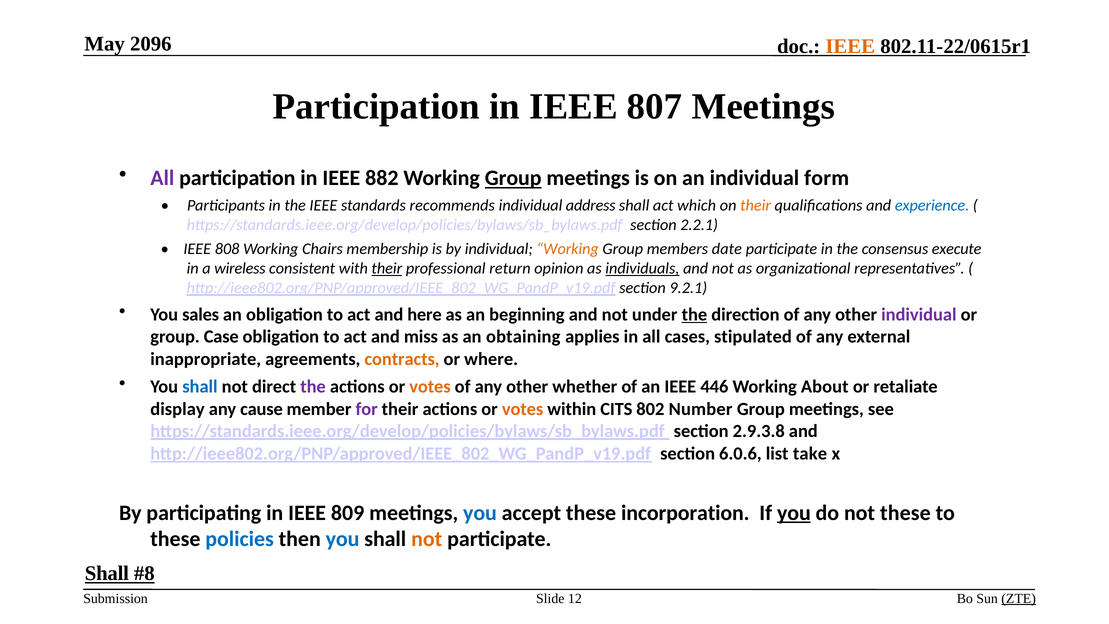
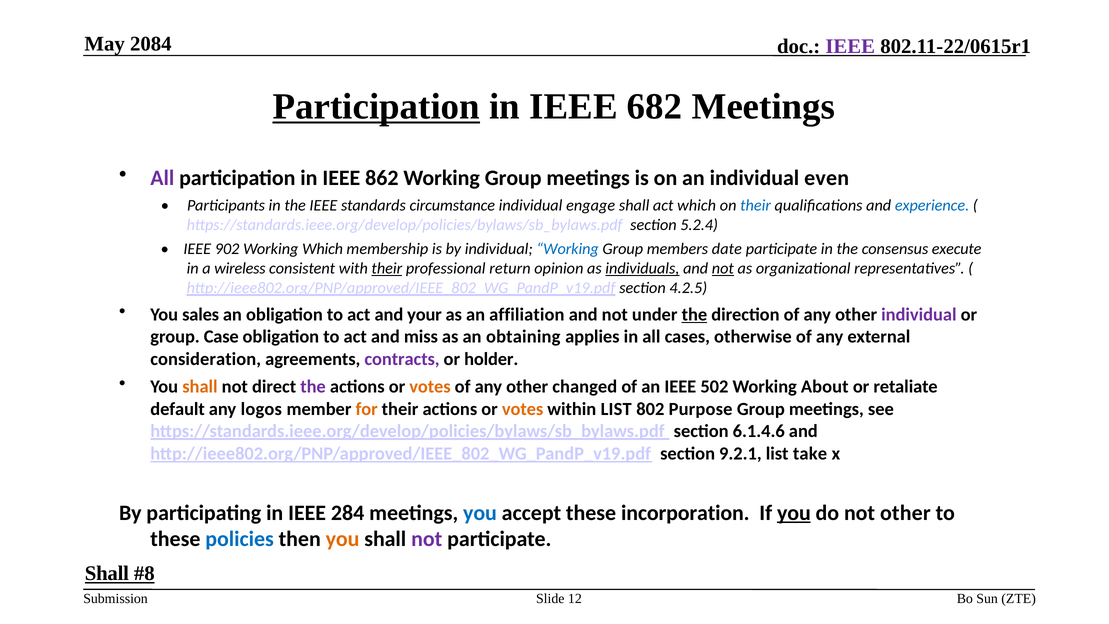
2096: 2096 -> 2084
IEEE at (850, 46) colour: orange -> purple
Participation at (376, 107) underline: none -> present
807: 807 -> 682
882: 882 -> 862
Group at (513, 178) underline: present -> none
form: form -> even
recommends: recommends -> circumstance
address: address -> engage
their at (756, 205) colour: orange -> blue
2.2.1: 2.2.1 -> 5.2.4
808: 808 -> 902
Working Chairs: Chairs -> Which
Working at (568, 249) colour: orange -> blue
not at (723, 268) underline: none -> present
9.2.1: 9.2.1 -> 4.2.5
here: here -> your
beginning: beginning -> affiliation
stipulated: stipulated -> otherwise
inappropriate: inappropriate -> consideration
contracts colour: orange -> purple
where: where -> holder
shall at (200, 387) colour: blue -> orange
whether: whether -> changed
446: 446 -> 502
display: display -> default
cause: cause -> logos
for colour: purple -> orange
within CITS: CITS -> LIST
Number: Number -> Purpose
2.9.3.8: 2.9.3.8 -> 6.1.4.6
6.0.6: 6.0.6 -> 9.2.1
809: 809 -> 284
not these: these -> other
you at (343, 539) colour: blue -> orange
not at (427, 539) colour: orange -> purple
ZTE underline: present -> none
